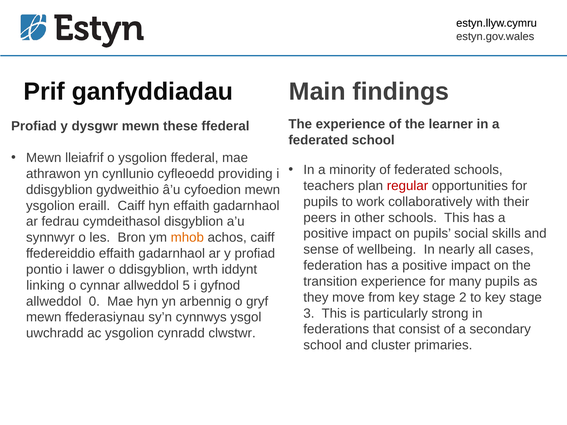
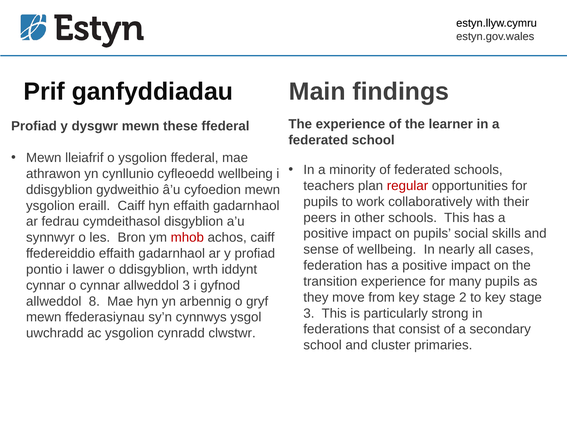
cyfleoedd providing: providing -> wellbeing
mhob colour: orange -> red
linking at (46, 286): linking -> cynnar
allweddol 5: 5 -> 3
0: 0 -> 8
